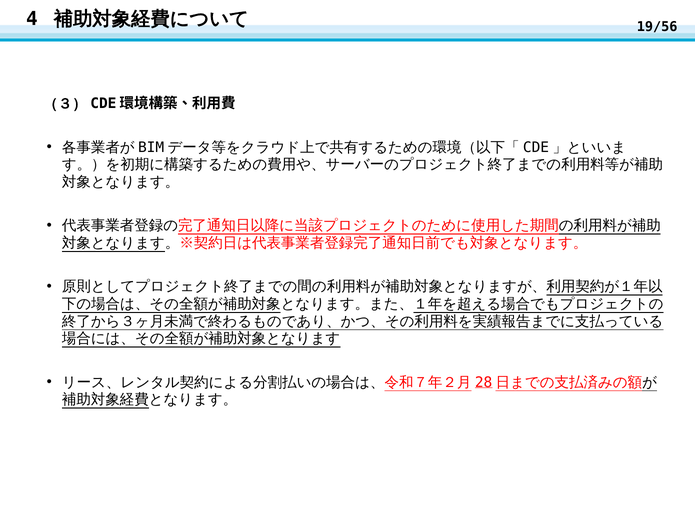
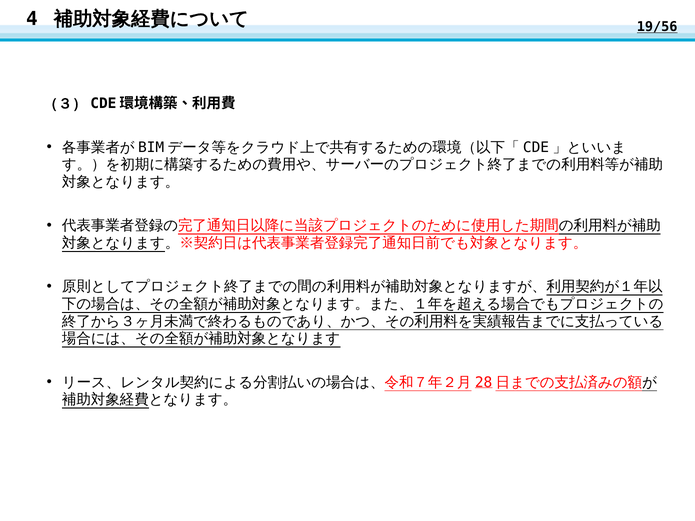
19/56 underline: none -> present
